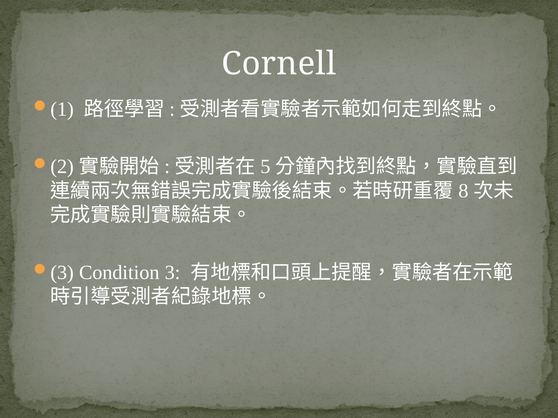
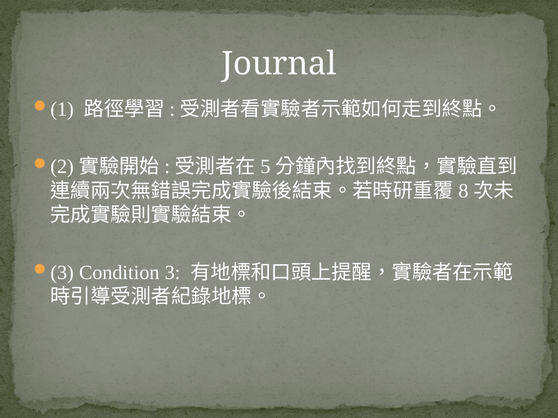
Cornell: Cornell -> Journal
